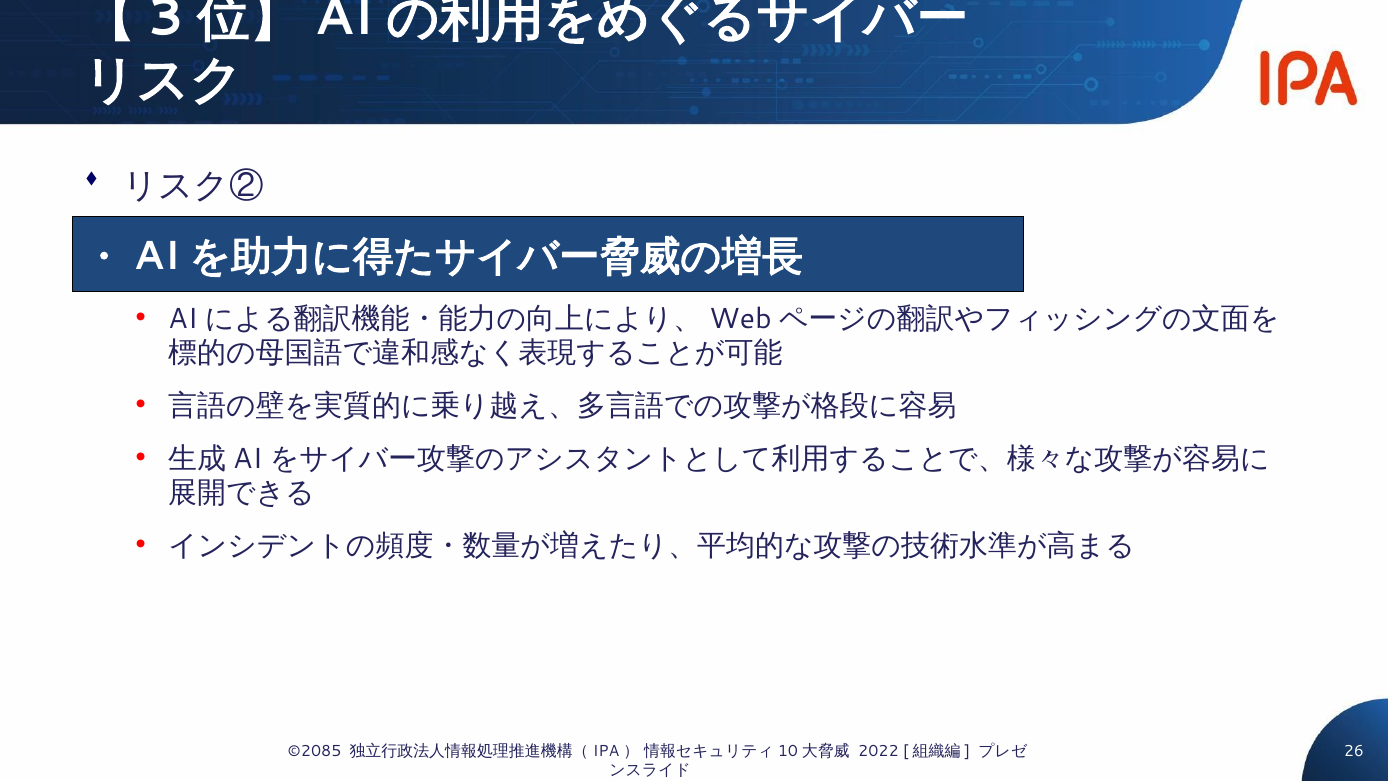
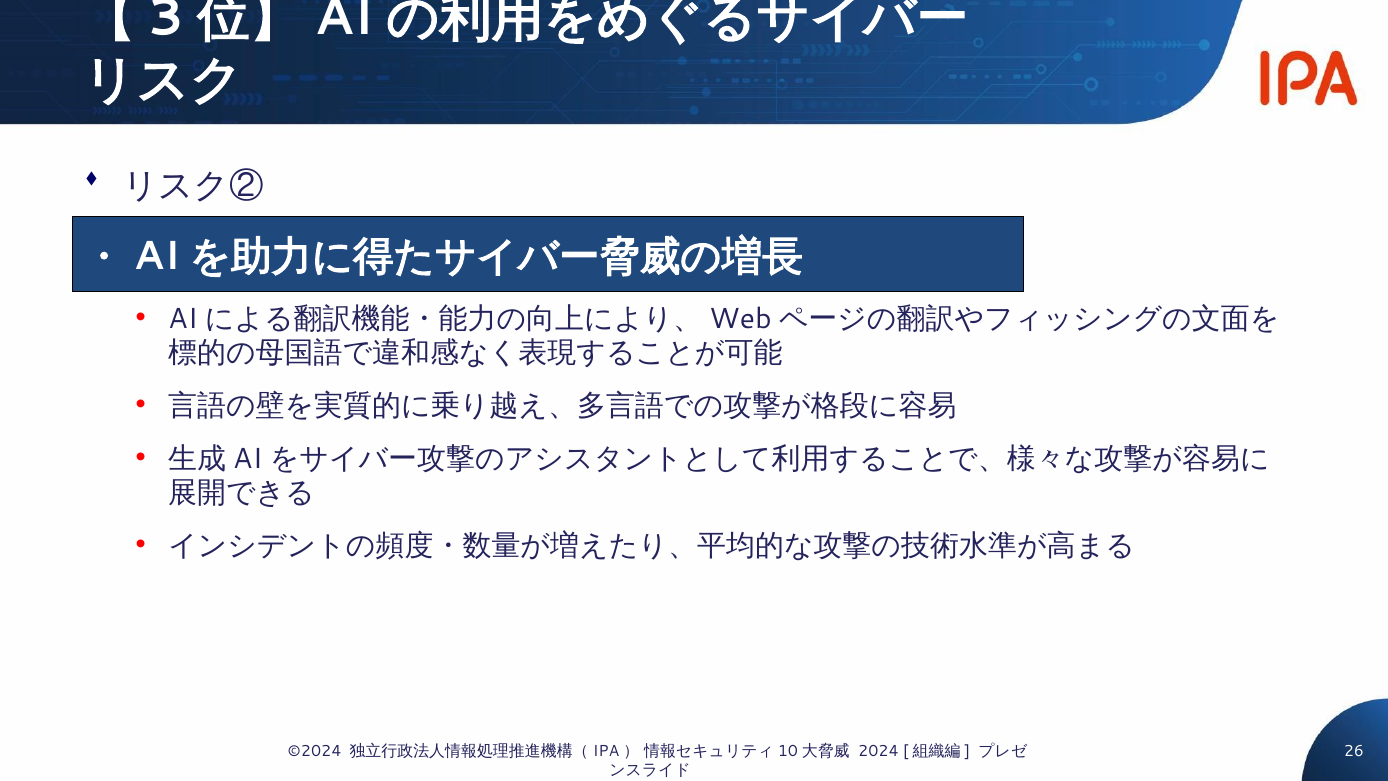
©2085: ©2085 -> ©2024
2022: 2022 -> 2024
